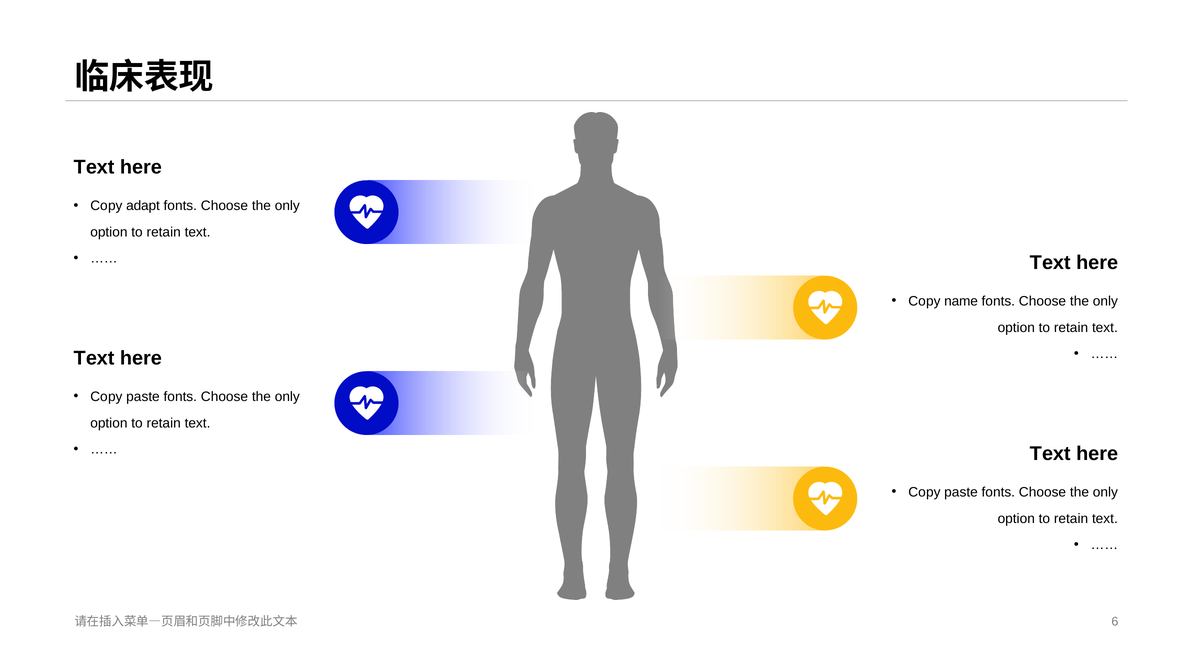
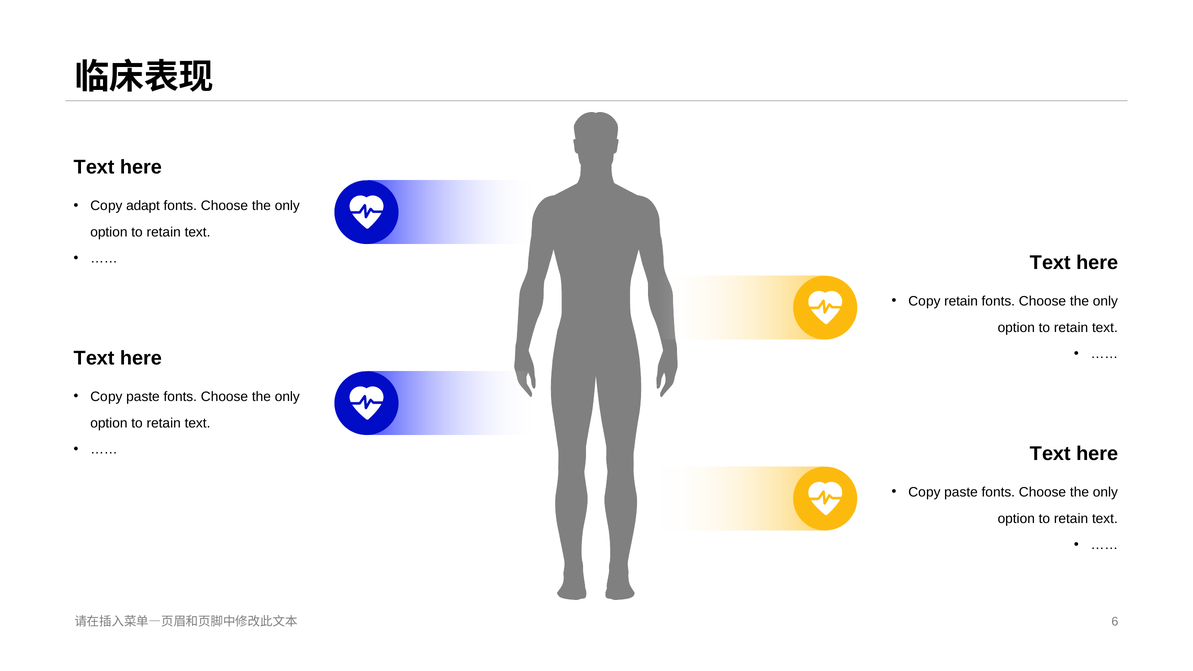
py name: name -> retain
